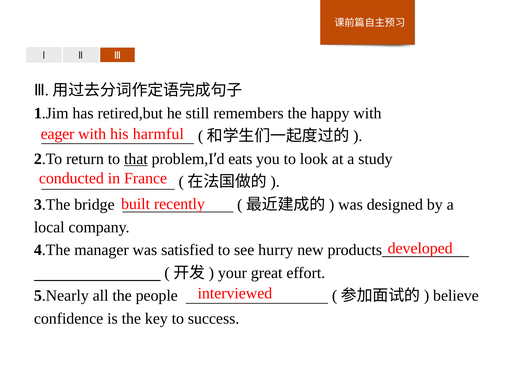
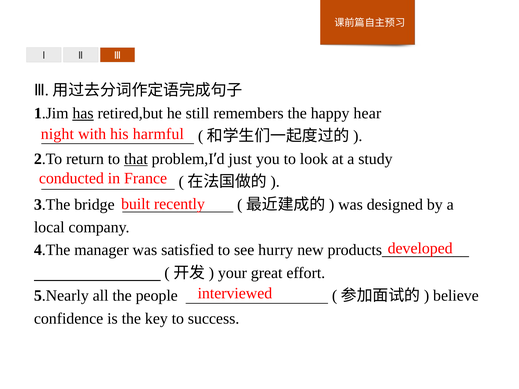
has underline: none -> present
happy with: with -> hear
eager: eager -> night
eats: eats -> just
